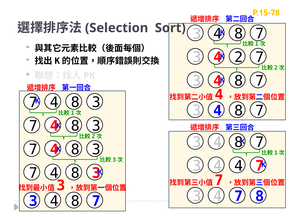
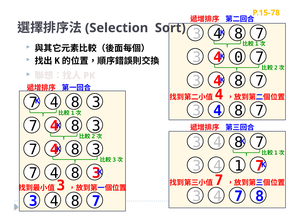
2: 2 -> 0
4 4: 4 -> 1
